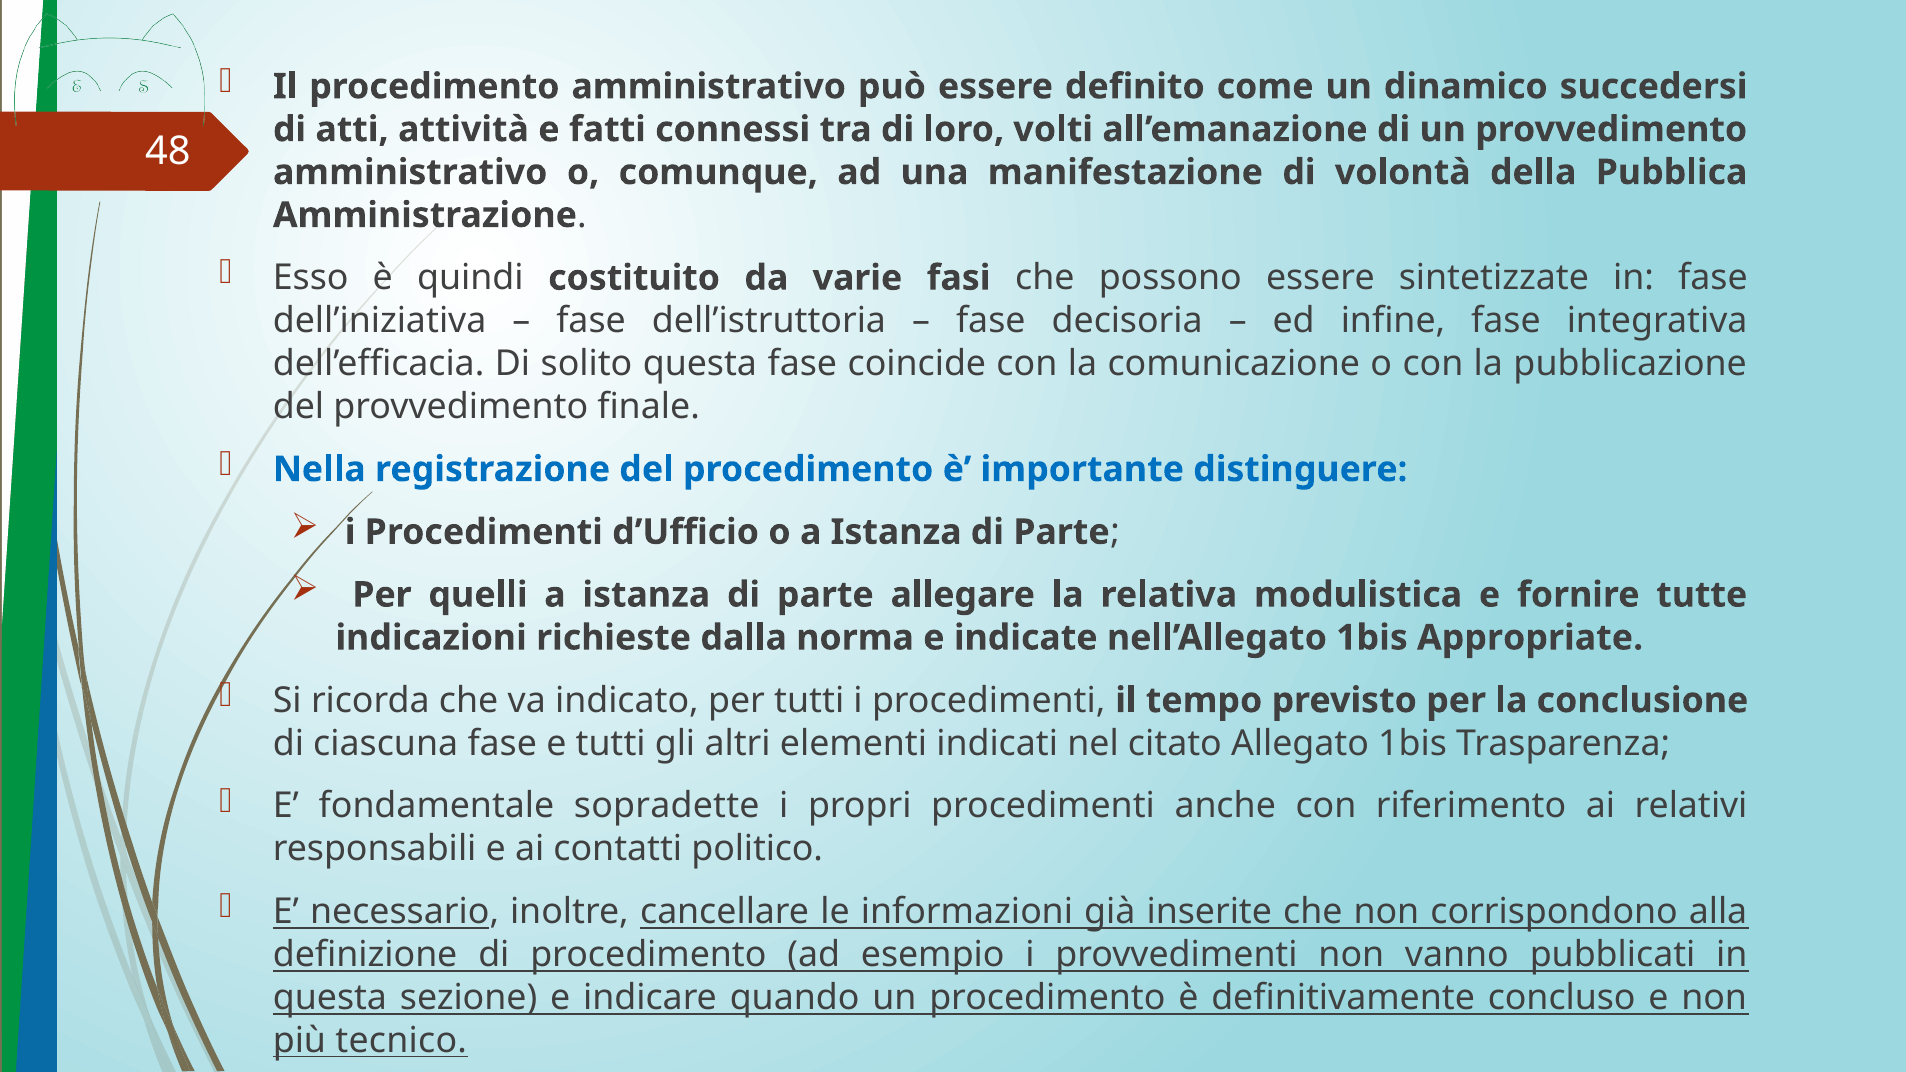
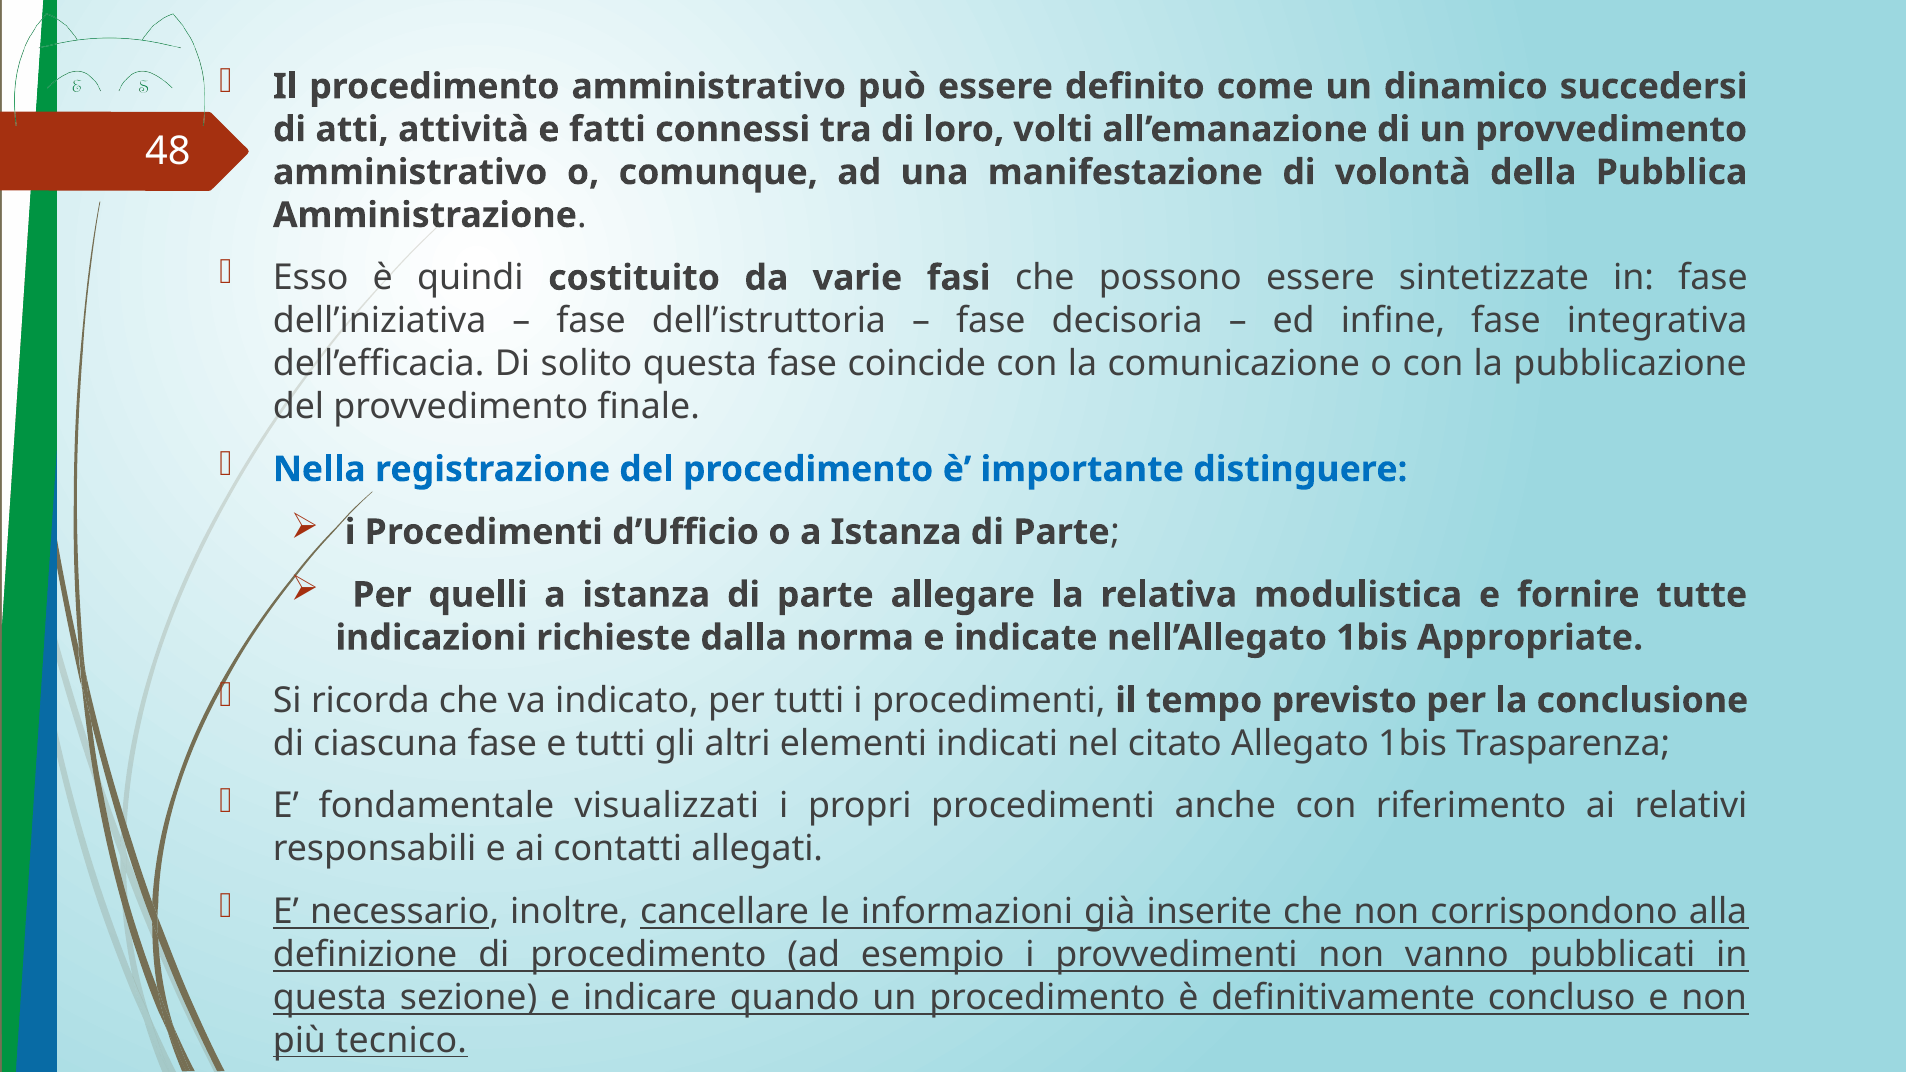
sopradette: sopradette -> visualizzati
politico: politico -> allegati
